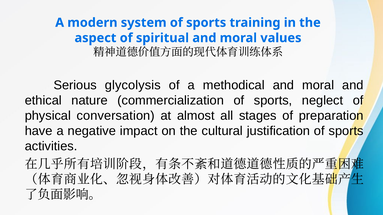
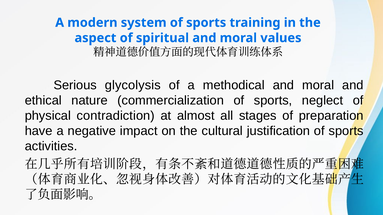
conversation: conversation -> contradiction
